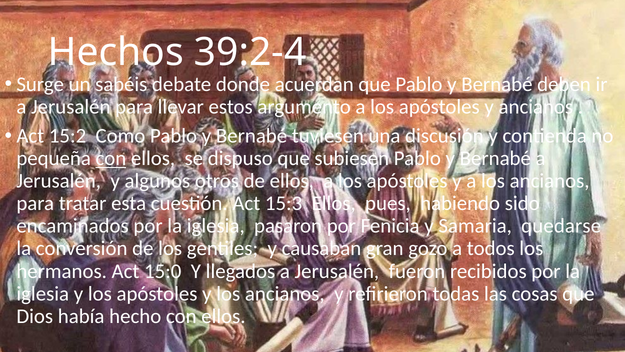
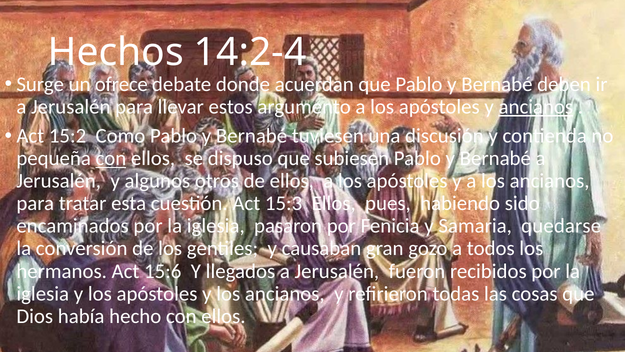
39:2-4: 39:2-4 -> 14:2-4
sabéis: sabéis -> ofrece
ancianos at (536, 107) underline: none -> present
15:0: 15:0 -> 15:6
